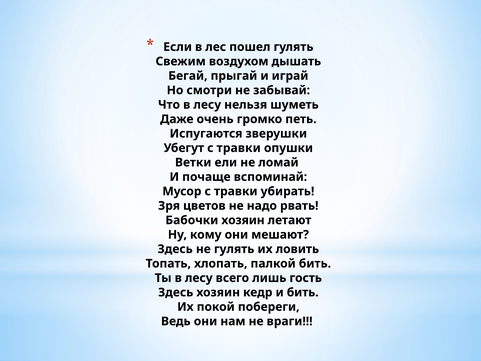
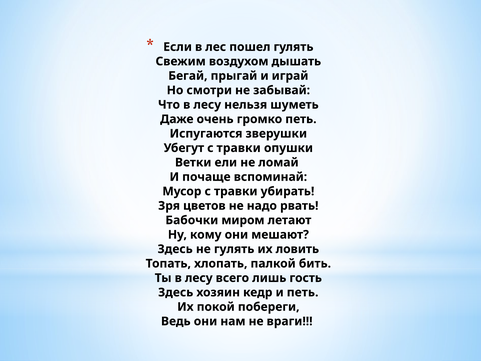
Бабочки хозяин: хозяин -> миром
и бить: бить -> петь
